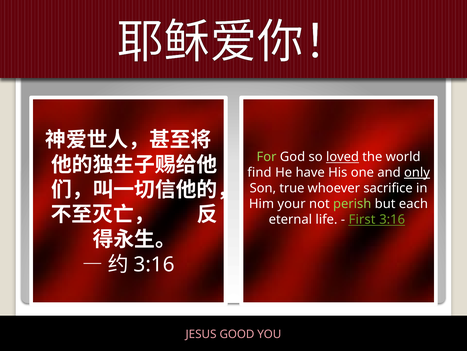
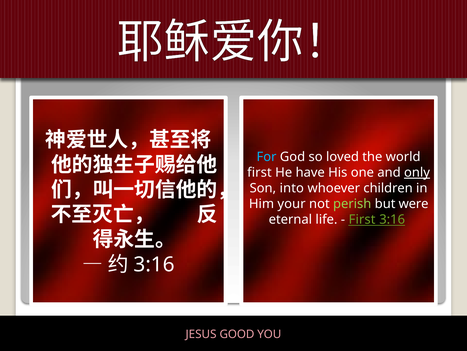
For colour: light green -> light blue
loved underline: present -> none
find at (259, 172): find -> first
true: true -> into
sacrifice: sacrifice -> children
each: each -> were
